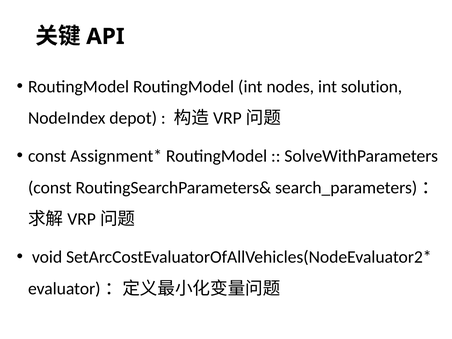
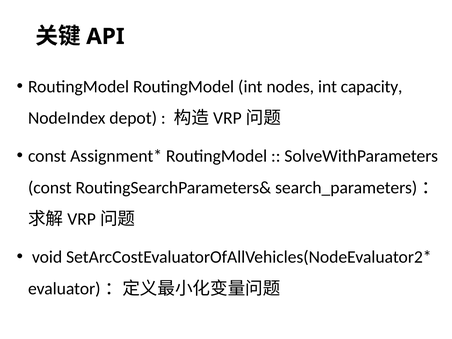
solution: solution -> capacity
